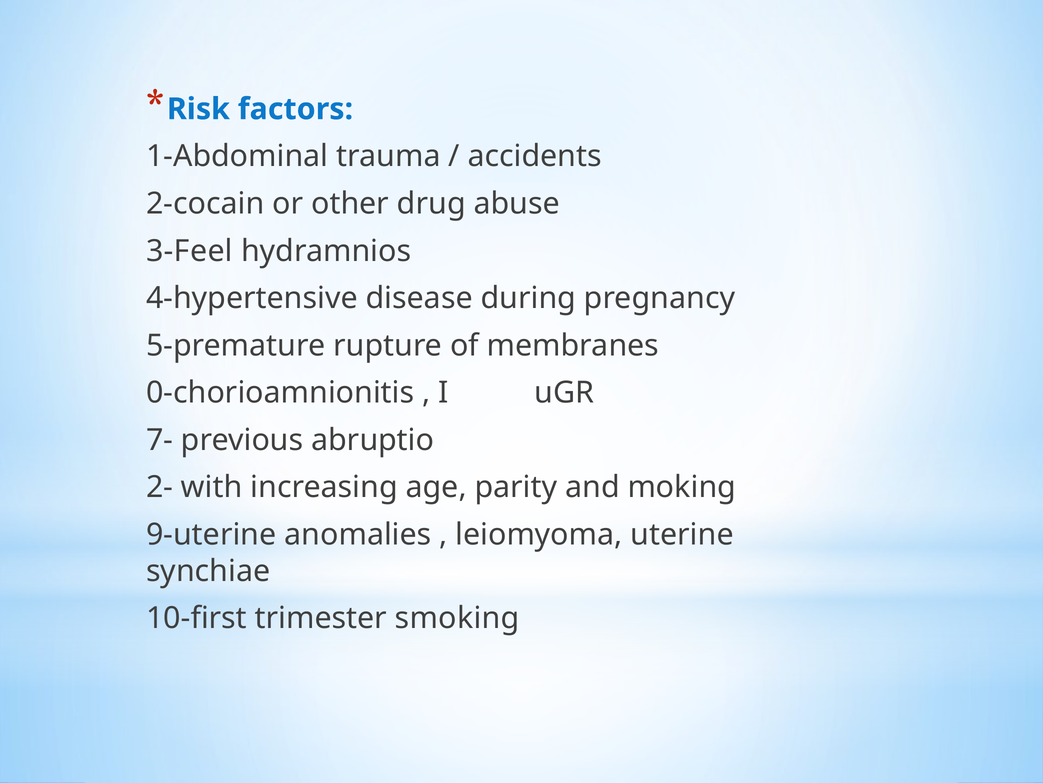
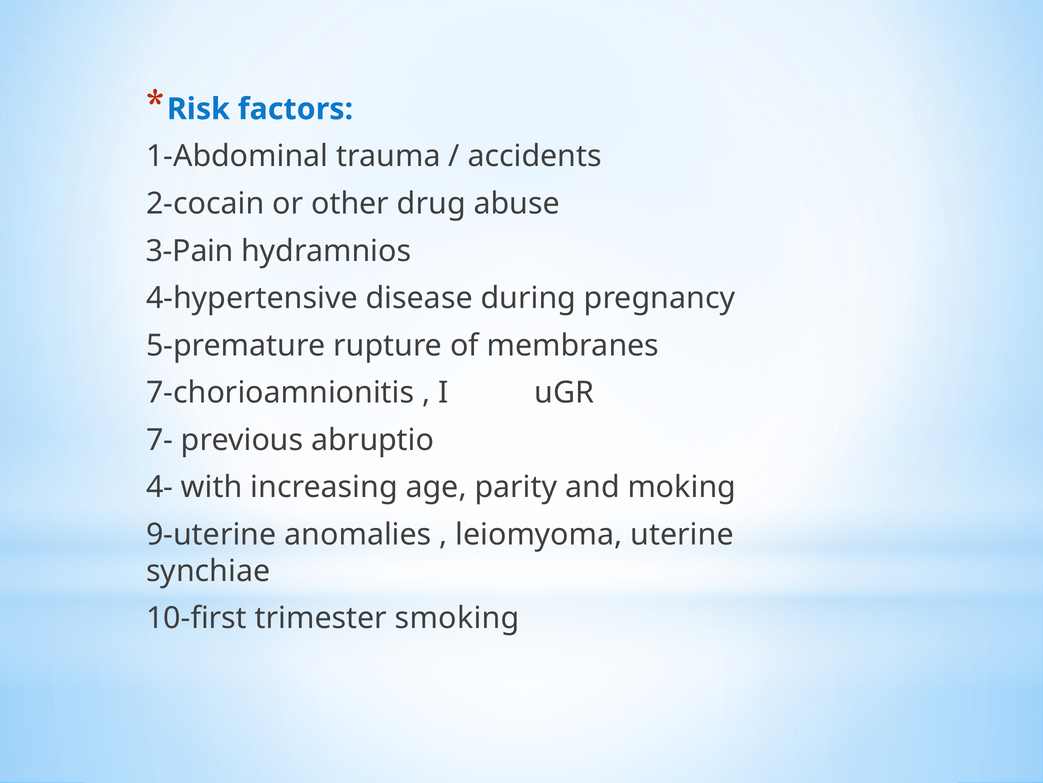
3-Feel: 3-Feel -> 3-Pain
0-chorioamnionitis: 0-chorioamnionitis -> 7-chorioamnionitis
2-: 2- -> 4-
